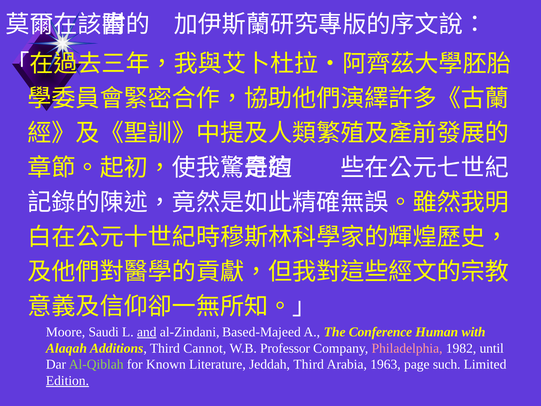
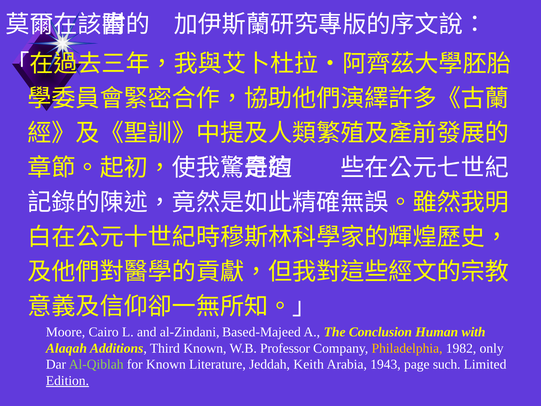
Saudi: Saudi -> Cairo
and underline: present -> none
Conference: Conference -> Conclusion
Third Cannot: Cannot -> Known
Philadelphia colour: pink -> yellow
until: until -> only
Jeddah Third: Third -> Keith
1963: 1963 -> 1943
